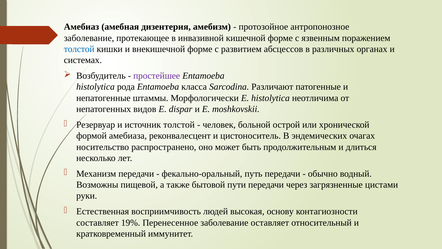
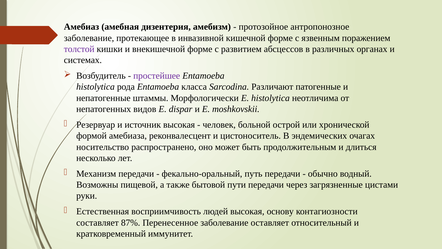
толстой at (79, 49) colour: blue -> purple
источник толстой: толстой -> высокая
19%: 19% -> 87%
